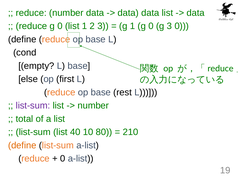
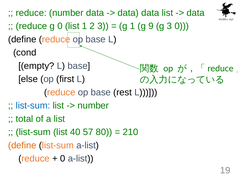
1 g 0: 0 -> 9
list-sum at (33, 106) colour: purple -> blue
10: 10 -> 57
